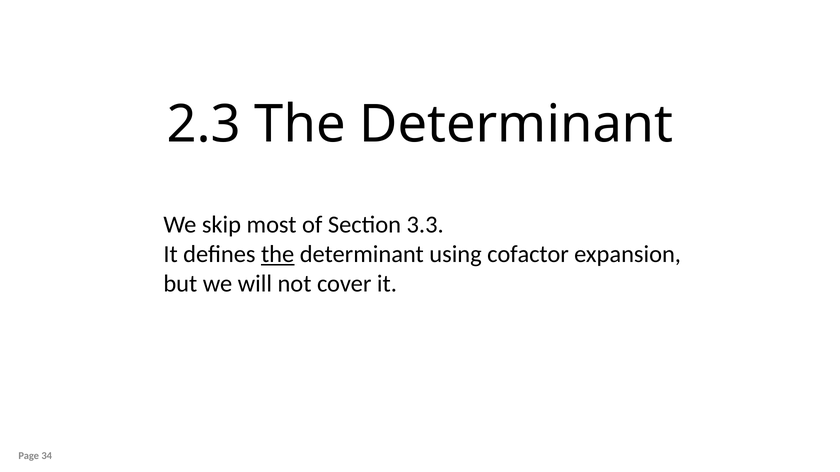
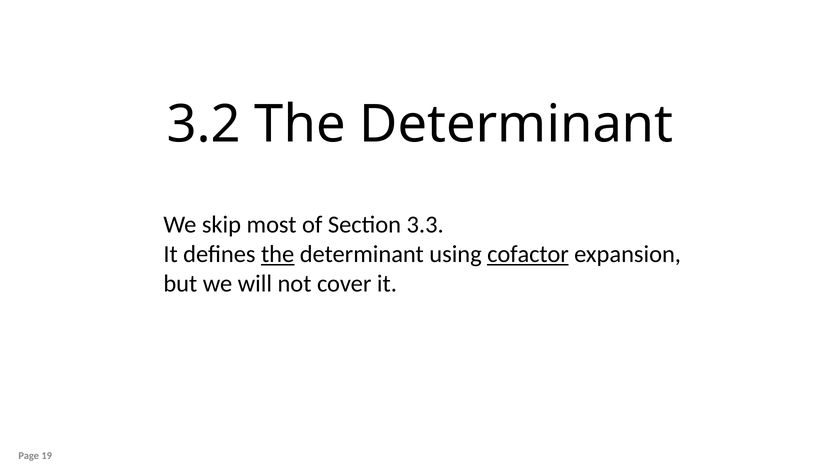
2.3: 2.3 -> 3.2
cofactor underline: none -> present
34: 34 -> 19
